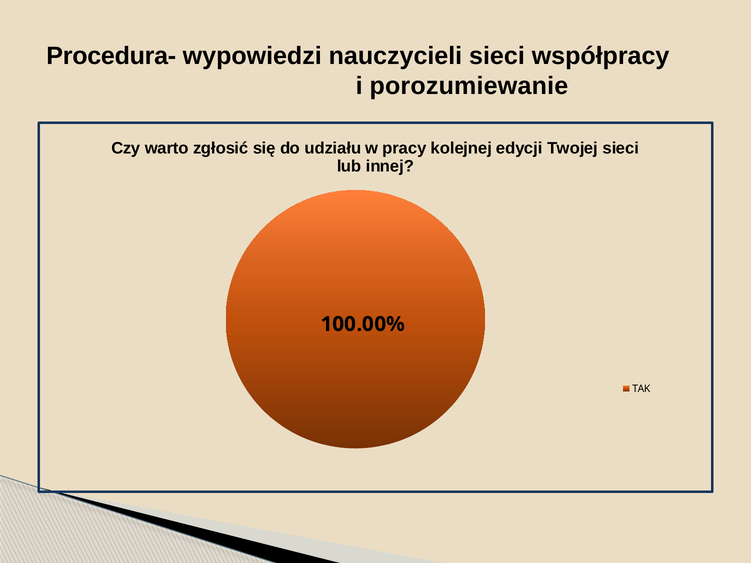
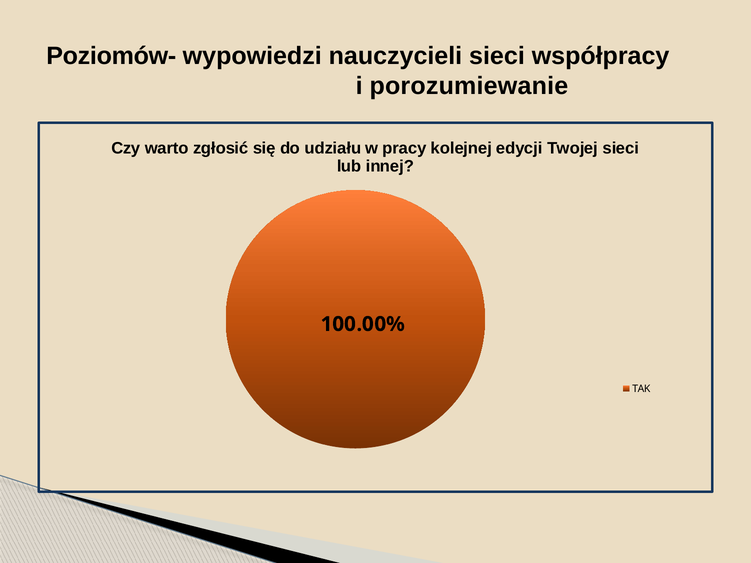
Procedura-: Procedura- -> Poziomów-
